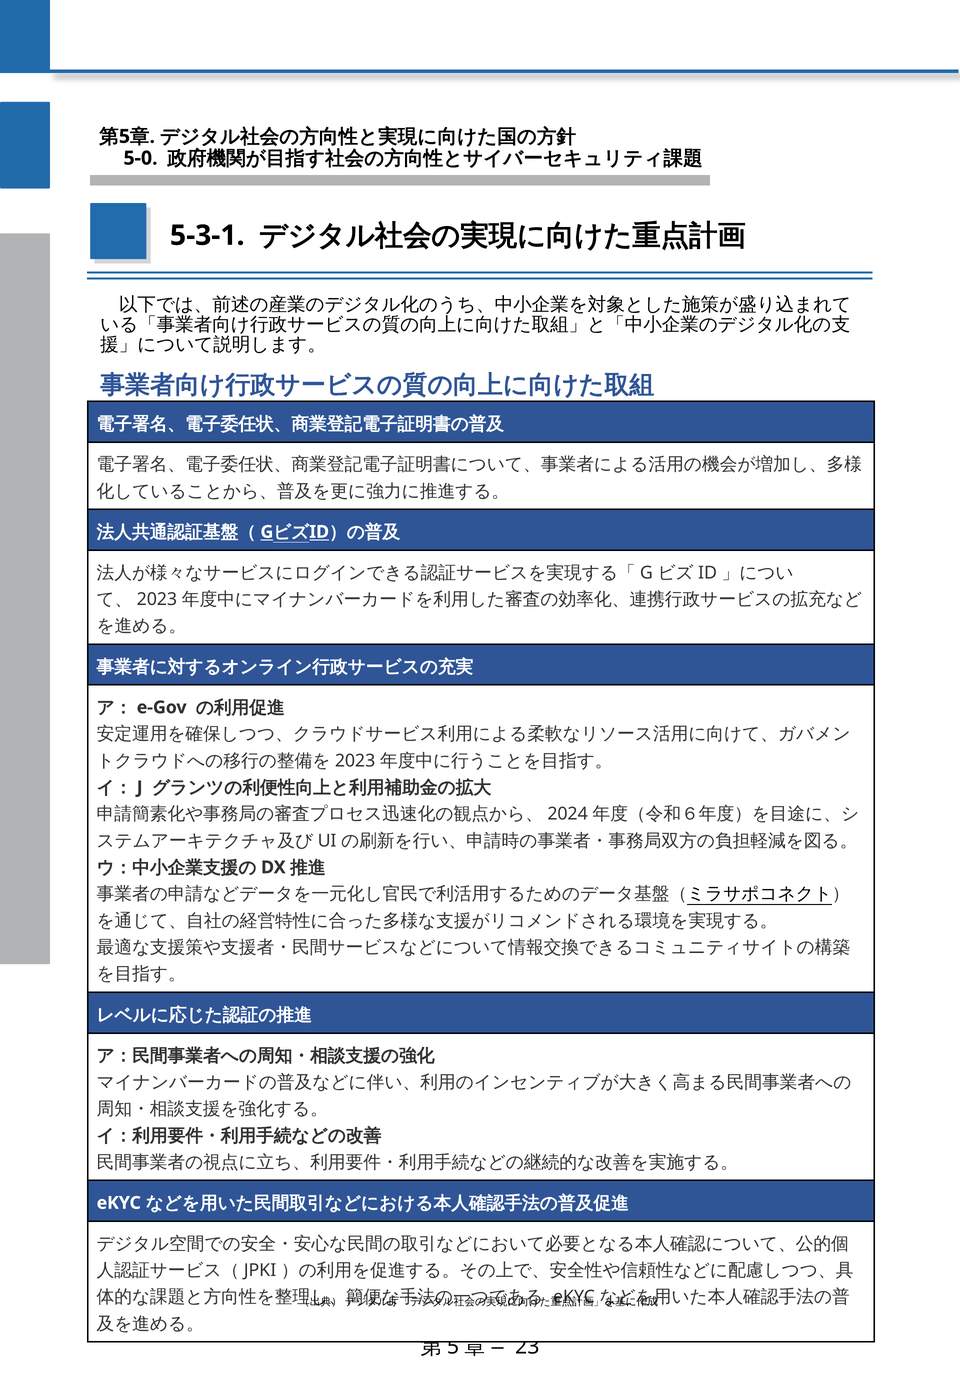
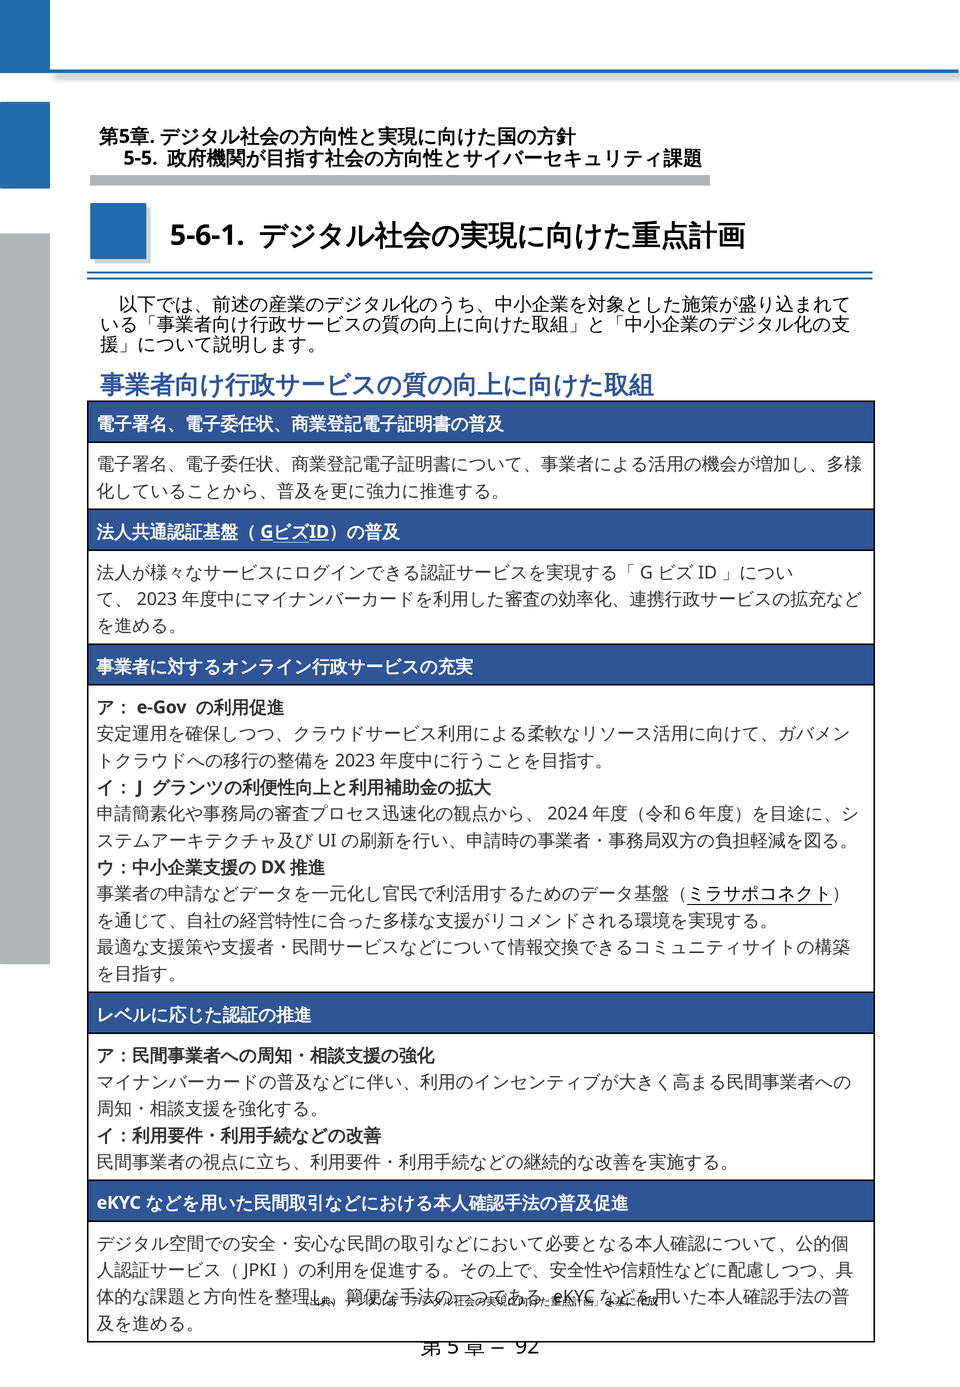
5-0: 5-0 -> 5-5
5-3-1: 5-3-1 -> 5-6-1
23: 23 -> 92
